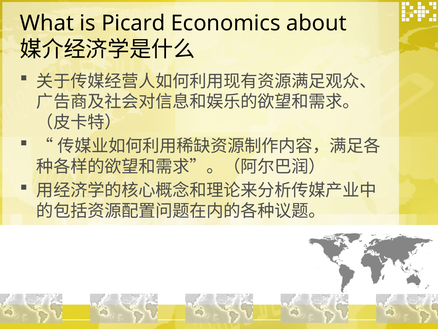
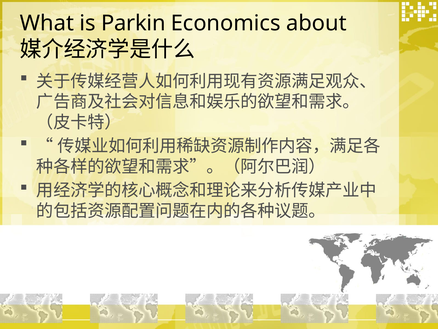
Picard: Picard -> Parkin
